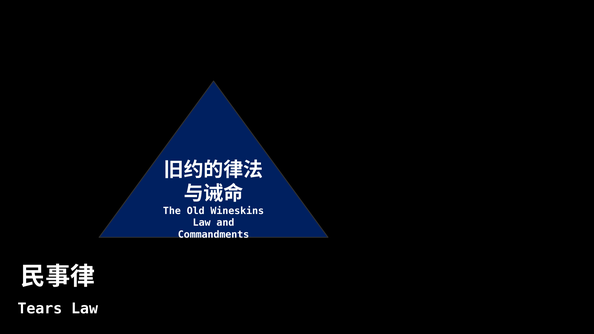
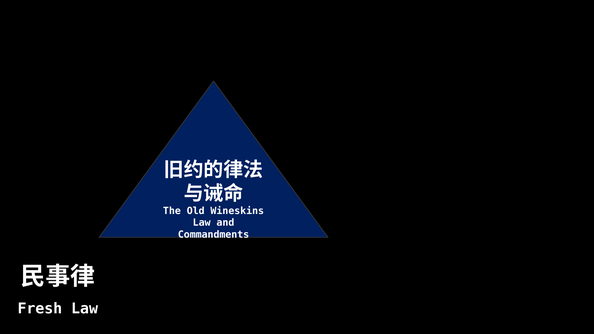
Tears: Tears -> Fresh
